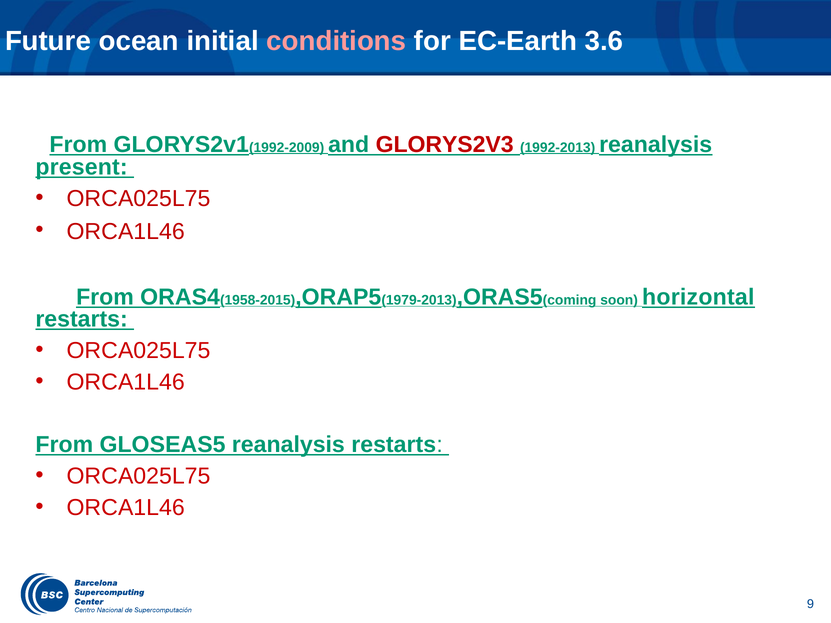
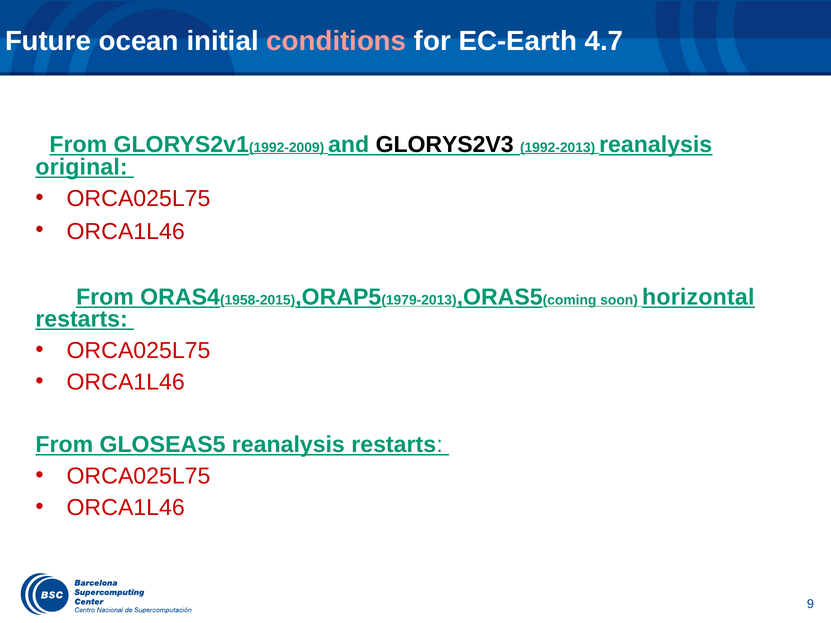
3.6: 3.6 -> 4.7
GLORYS2V3 colour: red -> black
present: present -> original
